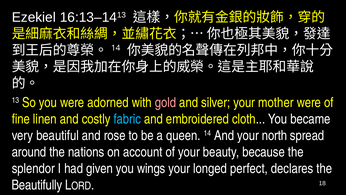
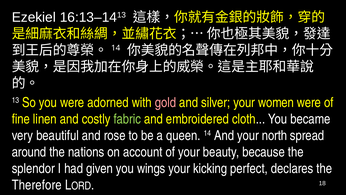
mother: mother -> women
fabric colour: light blue -> light green
longed: longed -> kicking
Beautifully: Beautifully -> Therefore
